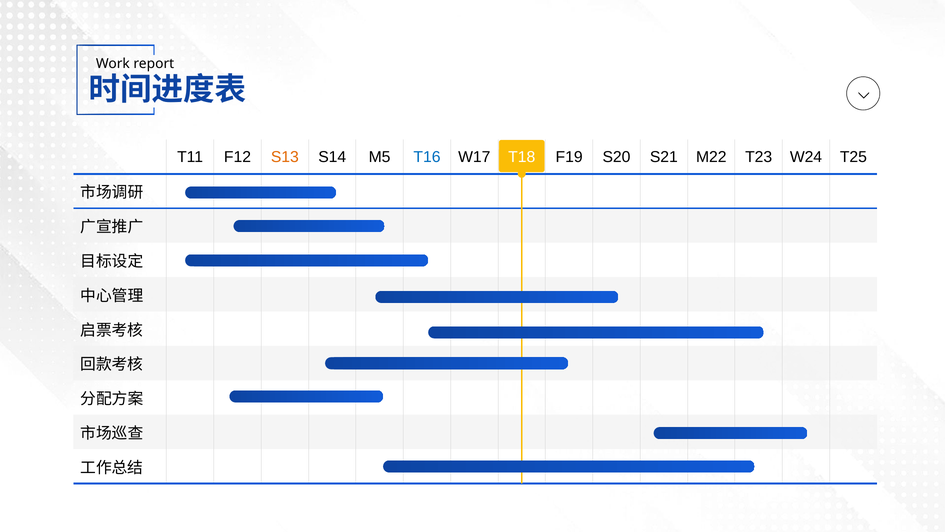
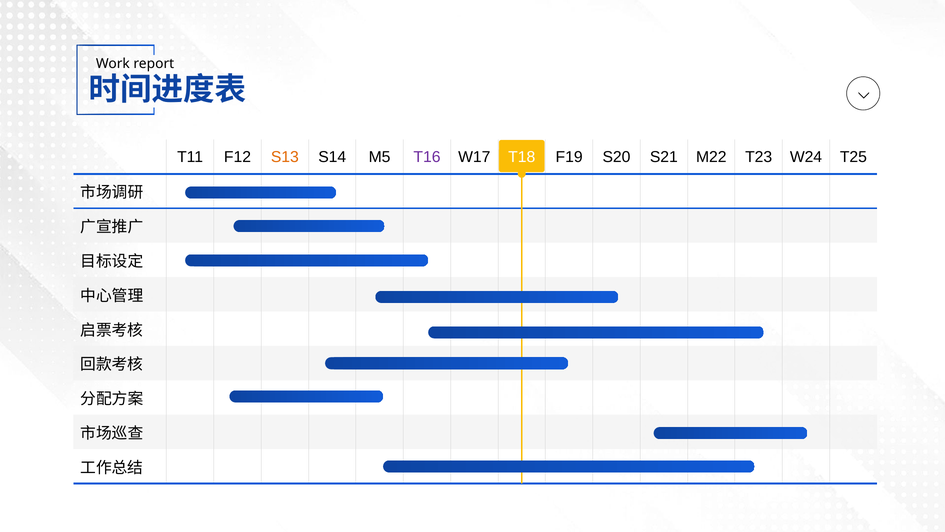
T16 colour: blue -> purple
